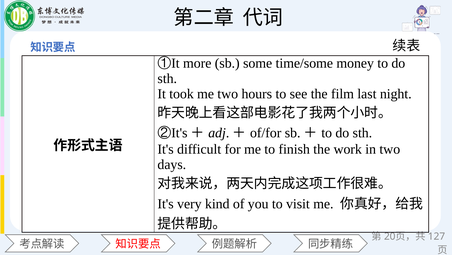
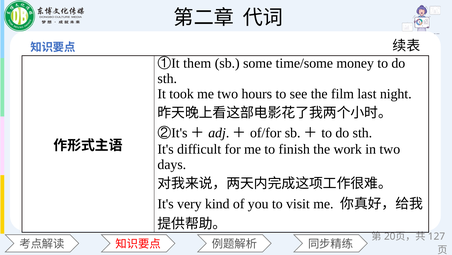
more: more -> them
